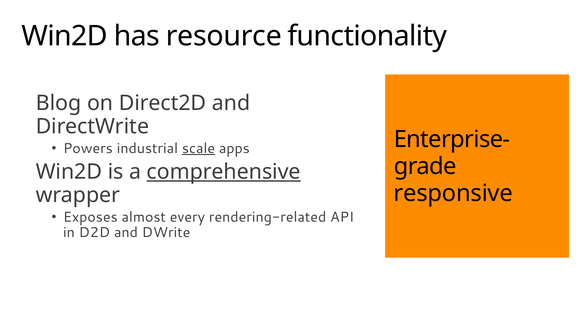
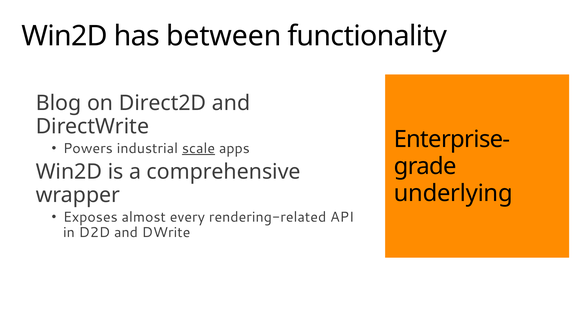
resource: resource -> between
comprehensive underline: present -> none
responsive: responsive -> underlying
